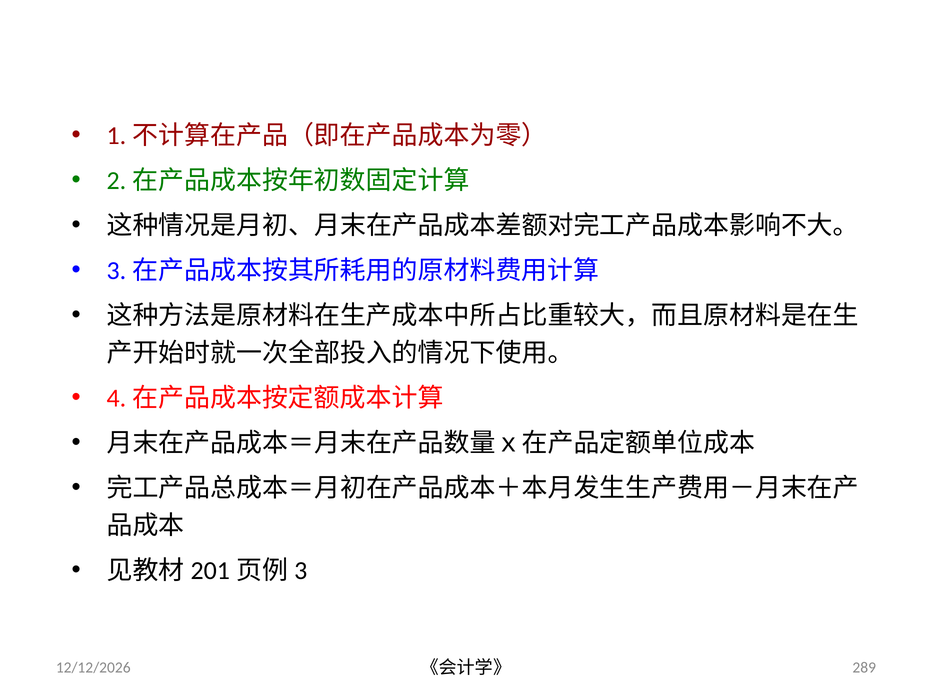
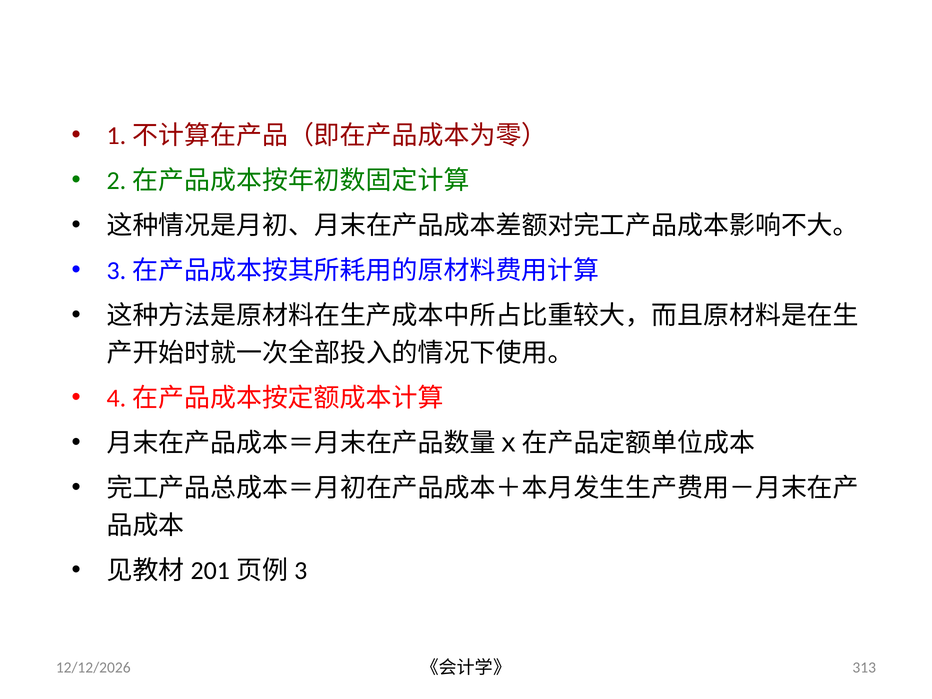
289: 289 -> 313
